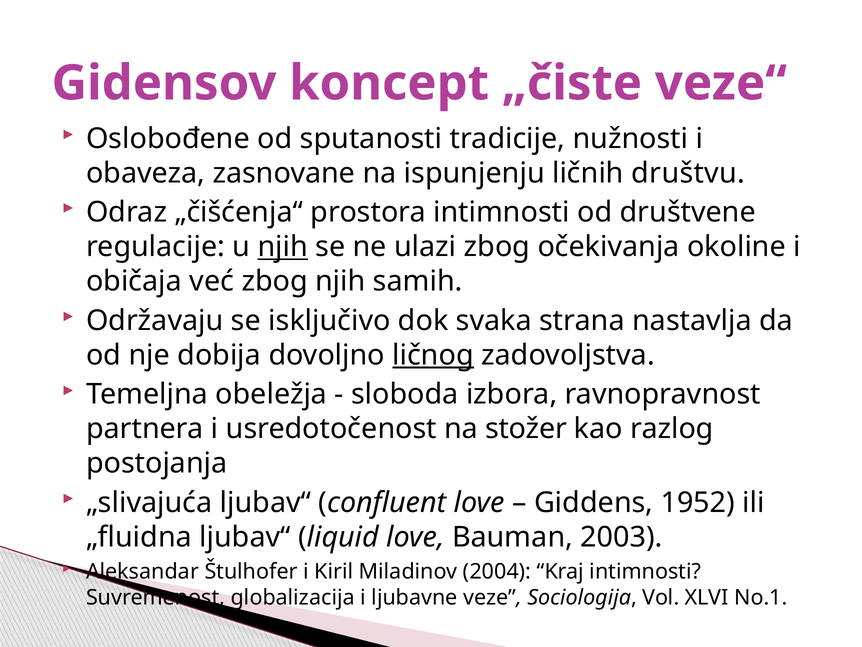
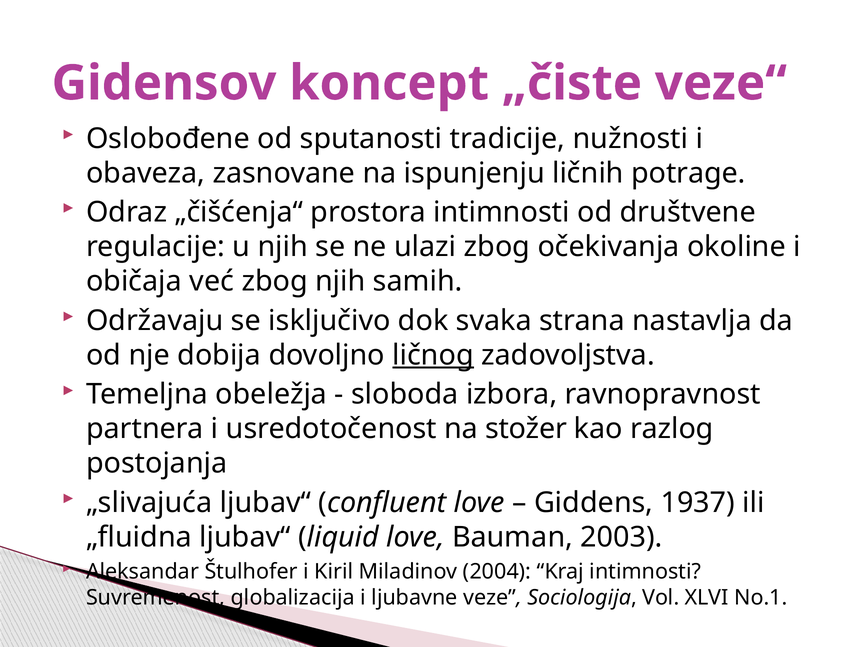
društvu: društvu -> potrage
njih at (283, 247) underline: present -> none
1952: 1952 -> 1937
